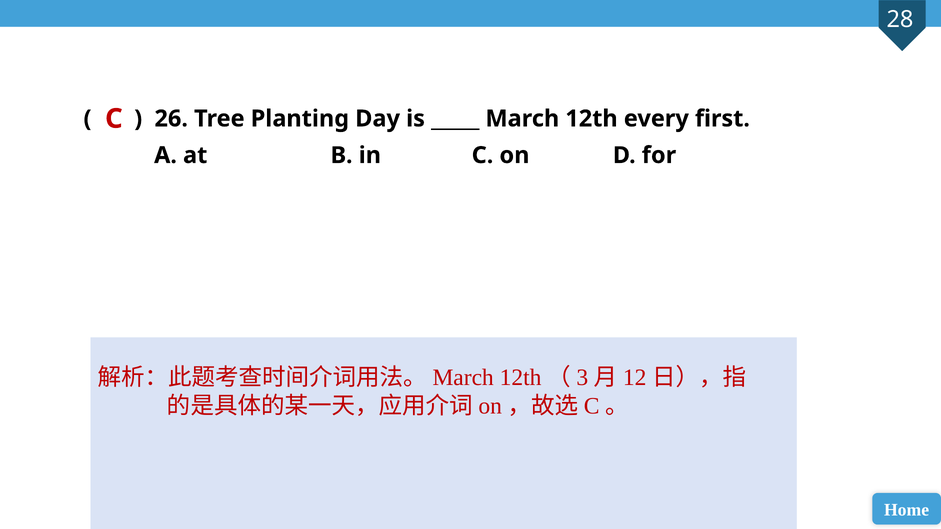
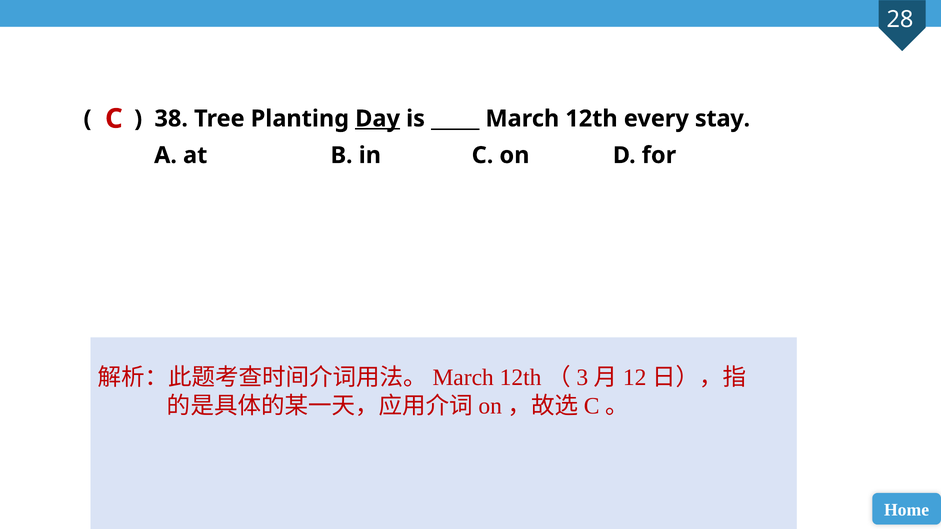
26: 26 -> 38
Day underline: none -> present
first: first -> stay
